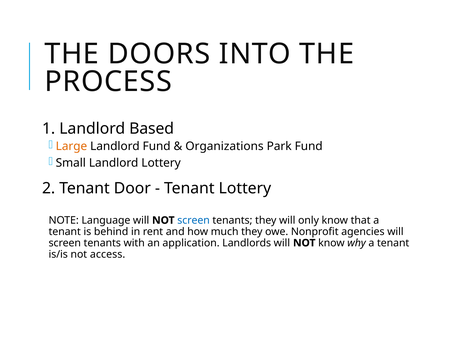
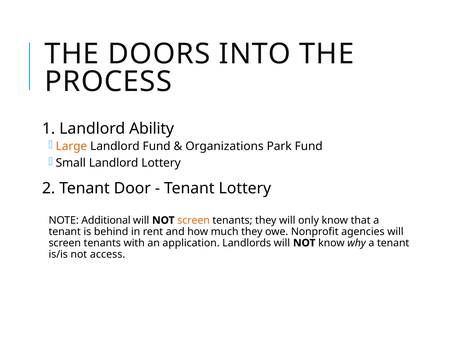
Based: Based -> Ability
Language: Language -> Additional
screen at (194, 220) colour: blue -> orange
